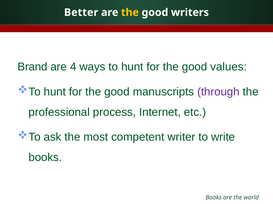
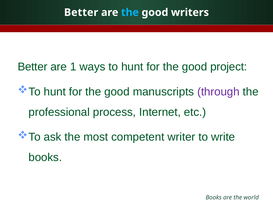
the at (130, 12) colour: yellow -> light blue
Brand at (33, 67): Brand -> Better
4: 4 -> 1
values: values -> project
